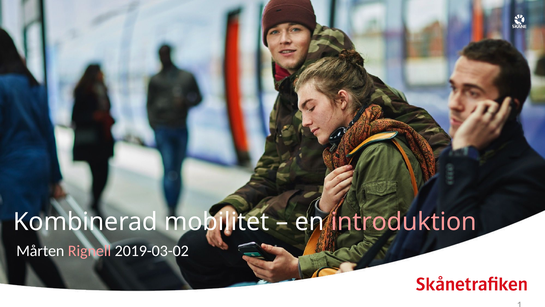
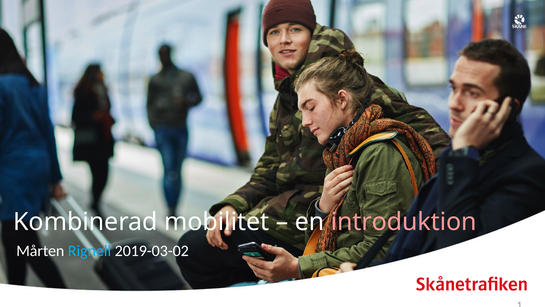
Rignell colour: pink -> light blue
